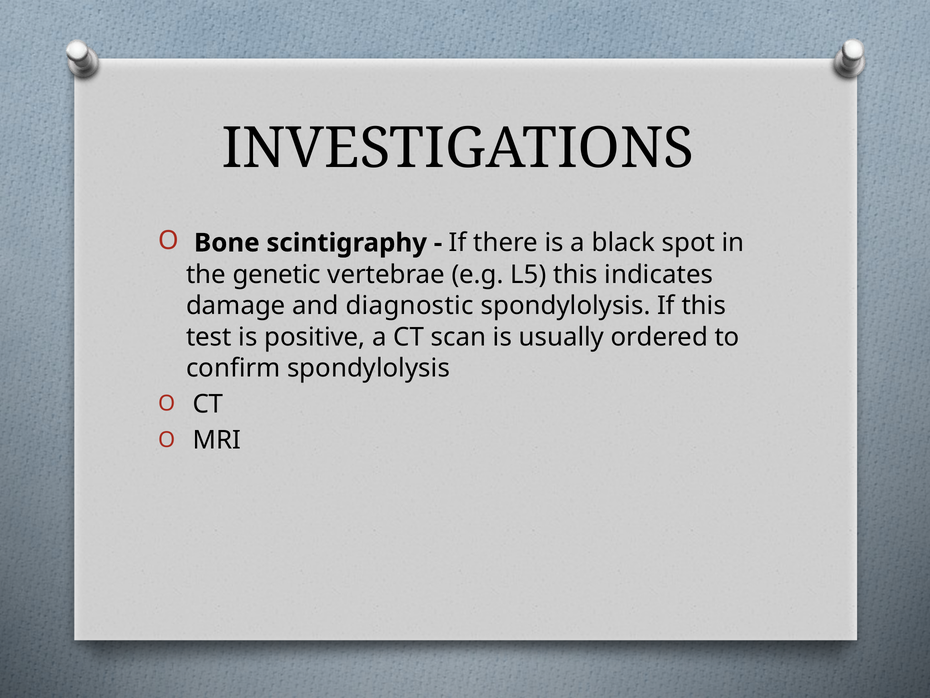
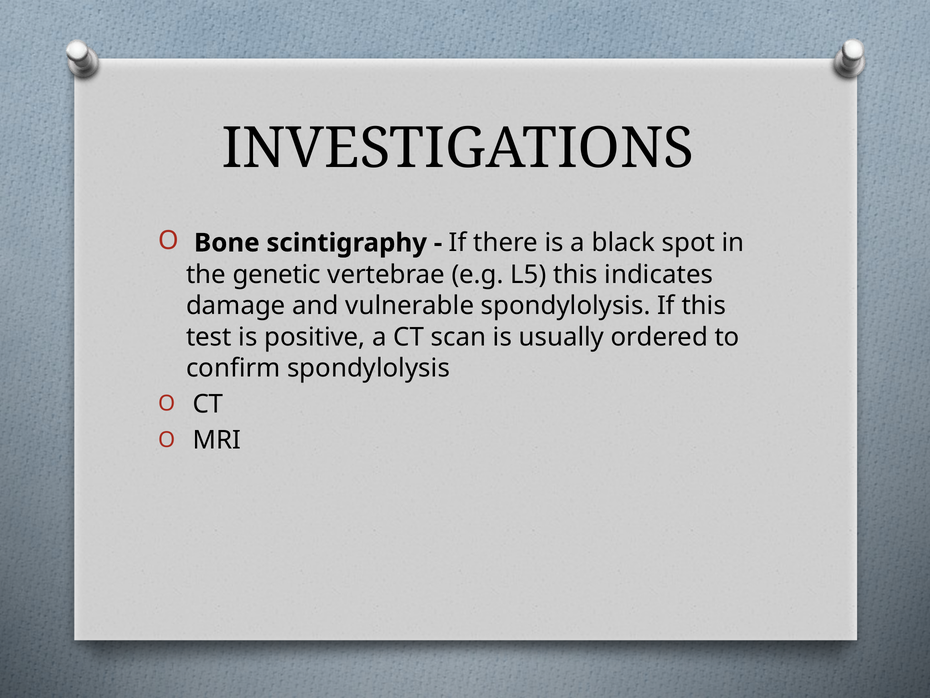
diagnostic: diagnostic -> vulnerable
